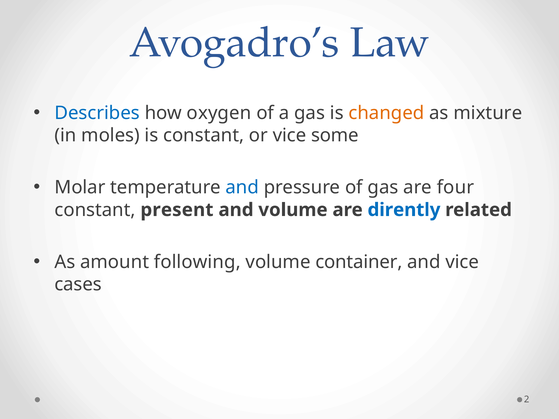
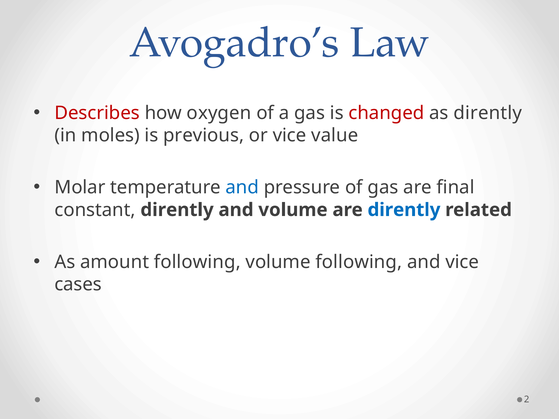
Describes colour: blue -> red
changed colour: orange -> red
as mixture: mixture -> dirently
is constant: constant -> previous
some: some -> value
four: four -> final
constant present: present -> dirently
volume container: container -> following
